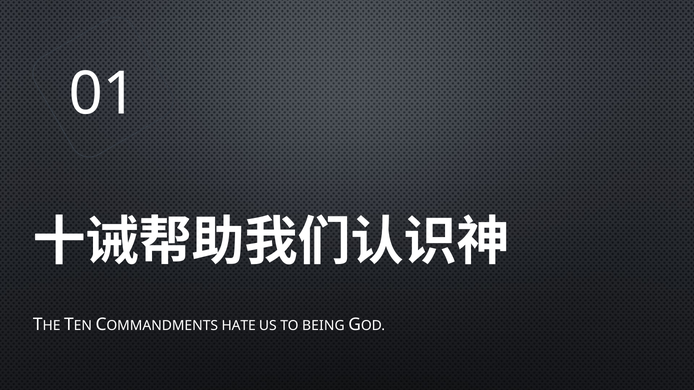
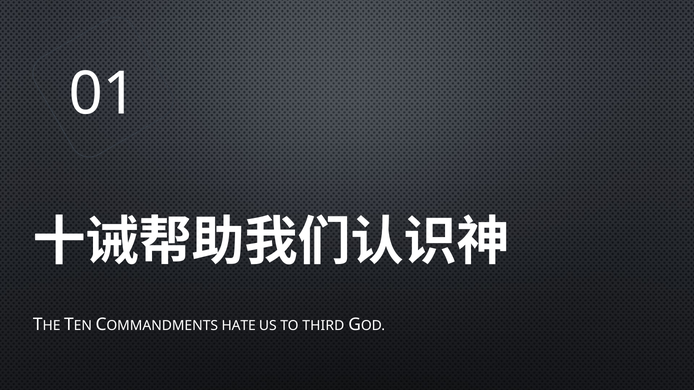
BEING: BEING -> THIRD
